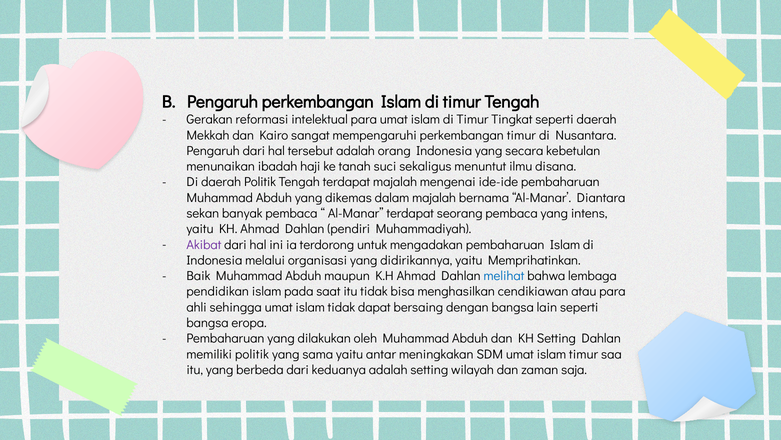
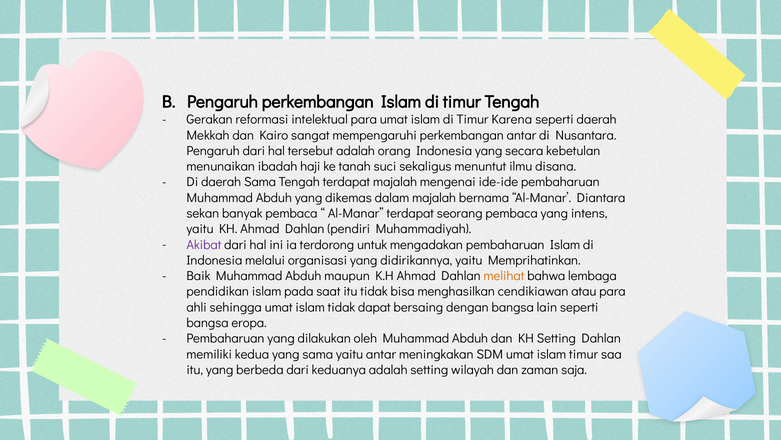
Tingkat: Tingkat -> Karena
perkembangan timur: timur -> antar
daerah Politik: Politik -> Sama
melihat colour: blue -> orange
memiliki politik: politik -> kedua
